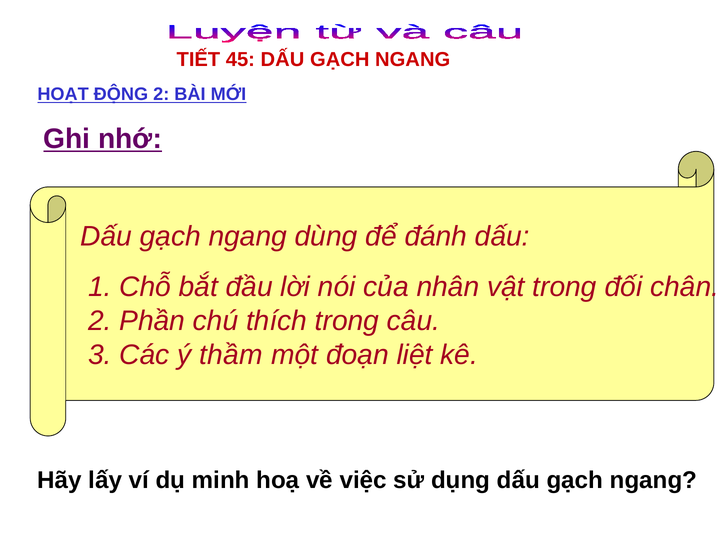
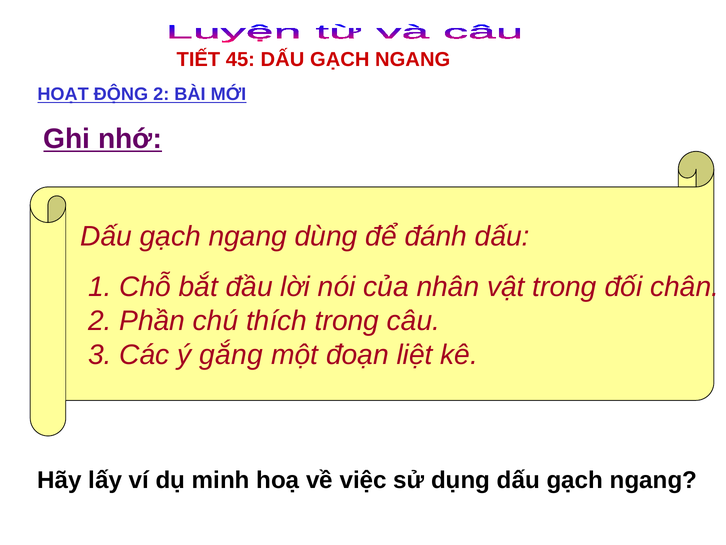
thầm: thầm -> gắng
